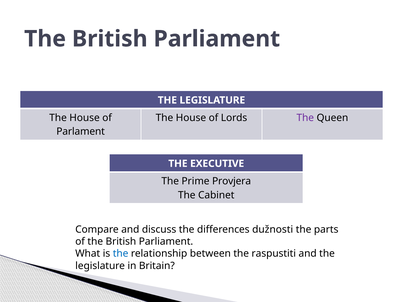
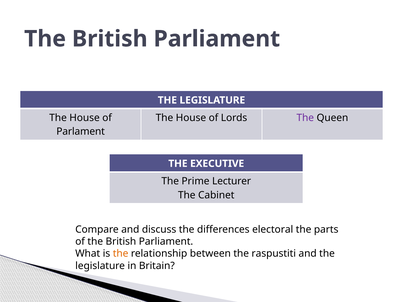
Provjera: Provjera -> Lecturer
dužnosti: dužnosti -> electoral
the at (121, 254) colour: blue -> orange
